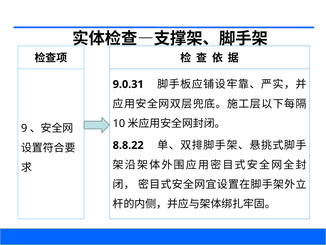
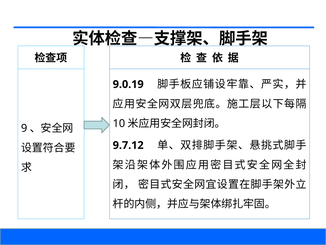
9.0.31: 9.0.31 -> 9.0.19
8.8.22: 8.8.22 -> 9.7.12
